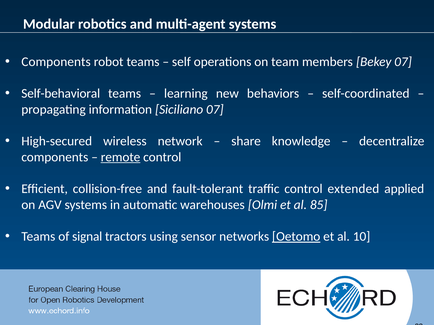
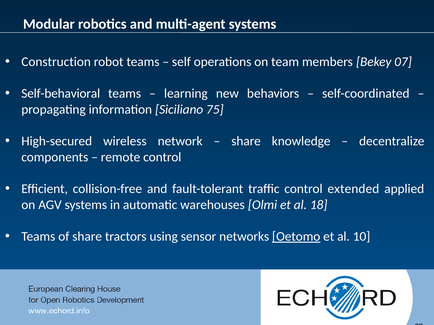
Components at (56, 62): Components -> Construction
Siciliano 07: 07 -> 75
remote underline: present -> none
85: 85 -> 18
of signal: signal -> share
